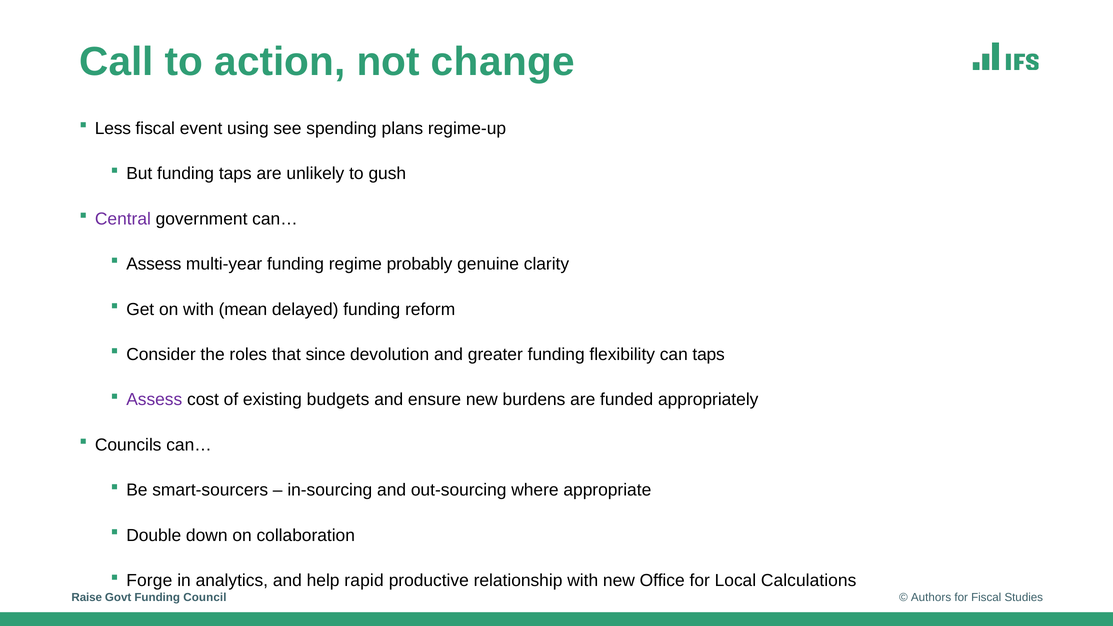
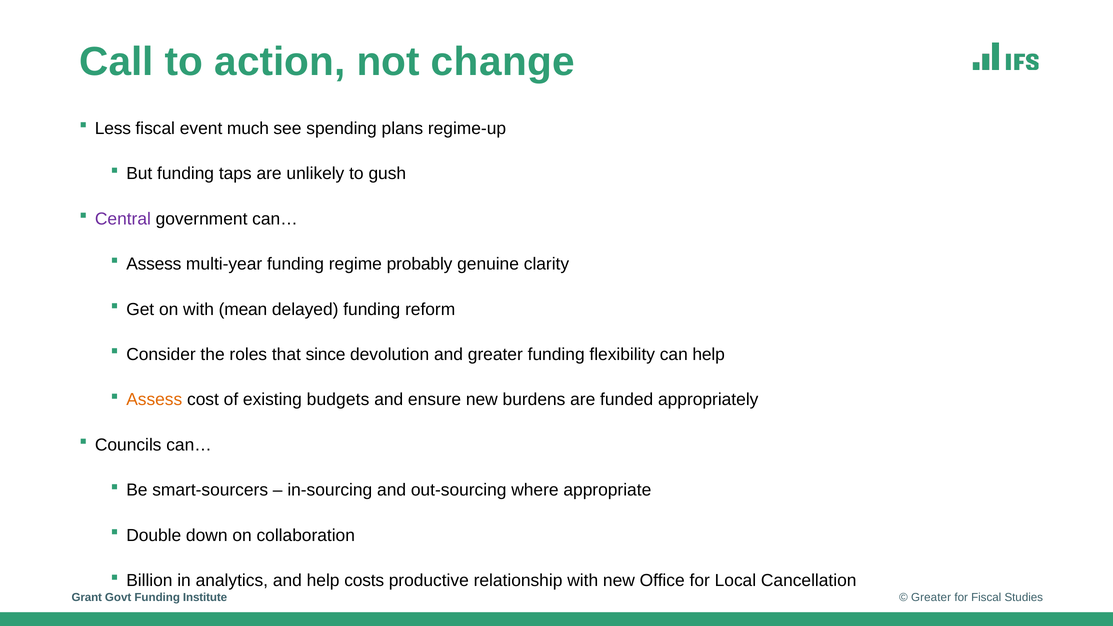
using: using -> much
can taps: taps -> help
Assess at (154, 400) colour: purple -> orange
Forge: Forge -> Billion
rapid: rapid -> costs
Calculations: Calculations -> Cancellation
Raise: Raise -> Grant
Council: Council -> Institute
Authors at (931, 598): Authors -> Greater
